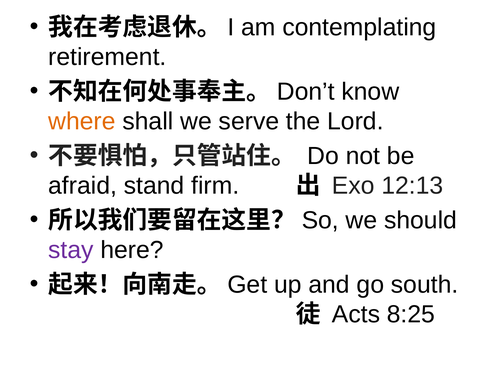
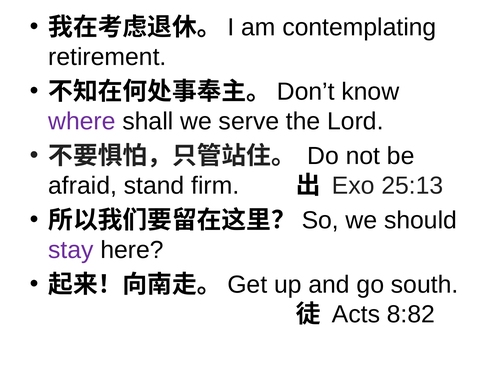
where colour: orange -> purple
12:13: 12:13 -> 25:13
8:25: 8:25 -> 8:82
